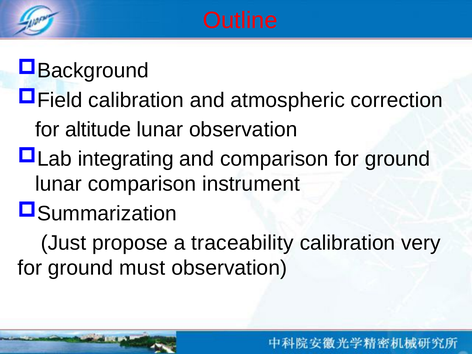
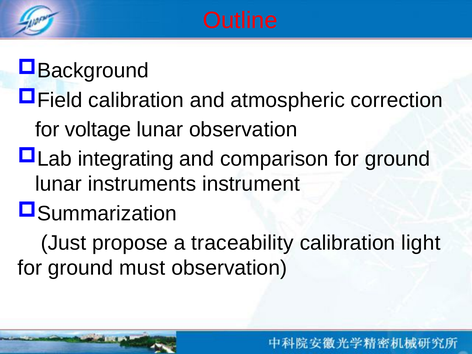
altitude: altitude -> voltage
lunar comparison: comparison -> instruments
very: very -> light
